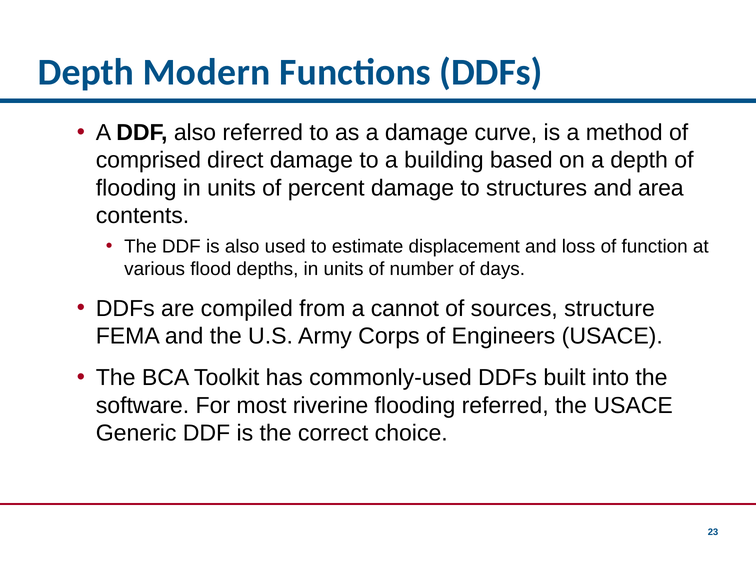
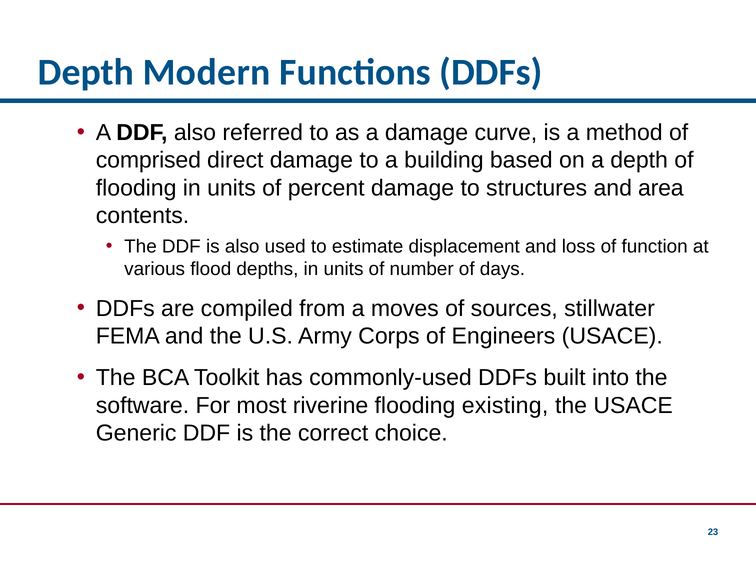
cannot: cannot -> moves
structure: structure -> stillwater
flooding referred: referred -> existing
